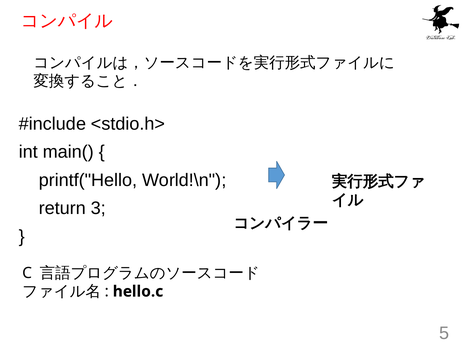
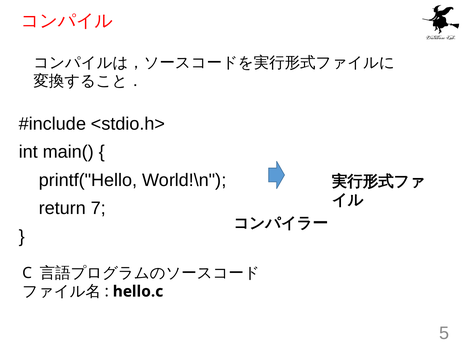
3: 3 -> 7
